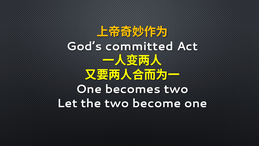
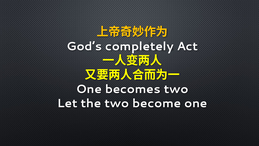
committed: committed -> completely
